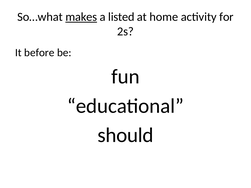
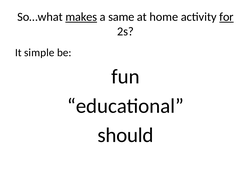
listed: listed -> same
for underline: none -> present
before: before -> simple
